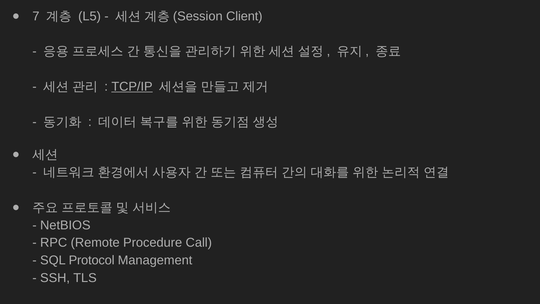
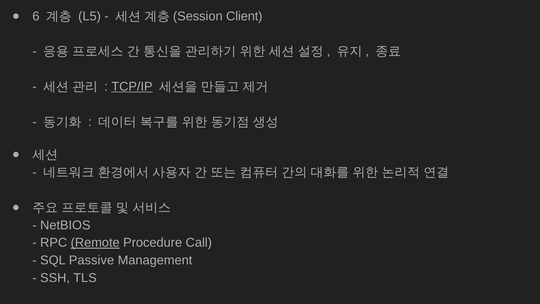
7: 7 -> 6
Remote underline: none -> present
Protocol: Protocol -> Passive
